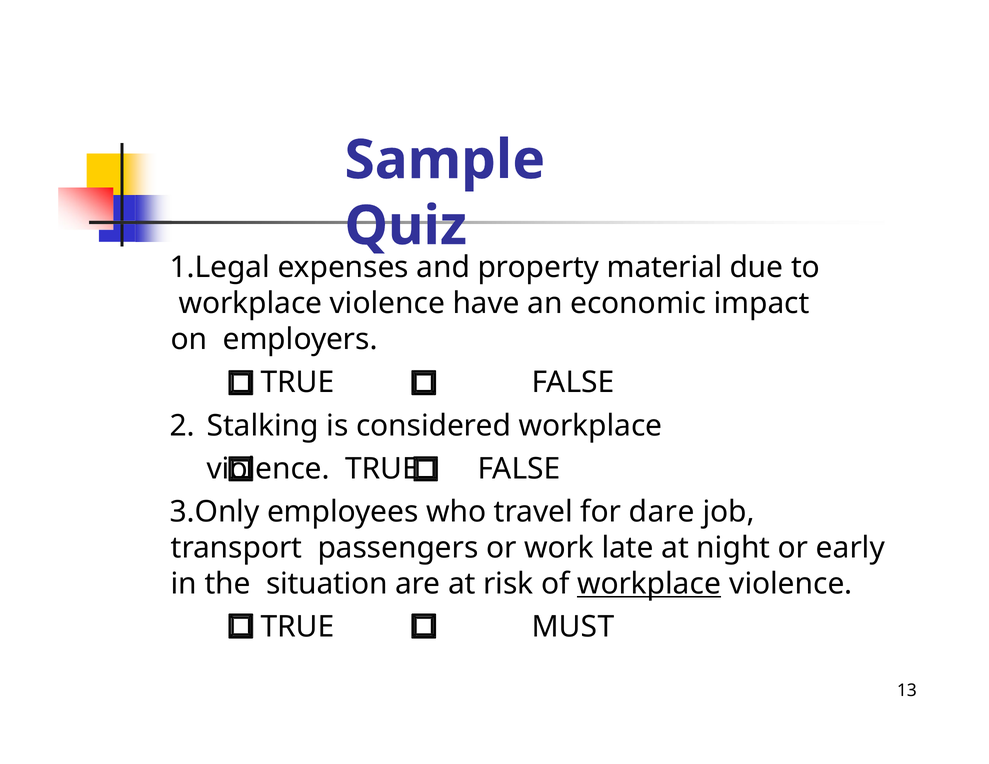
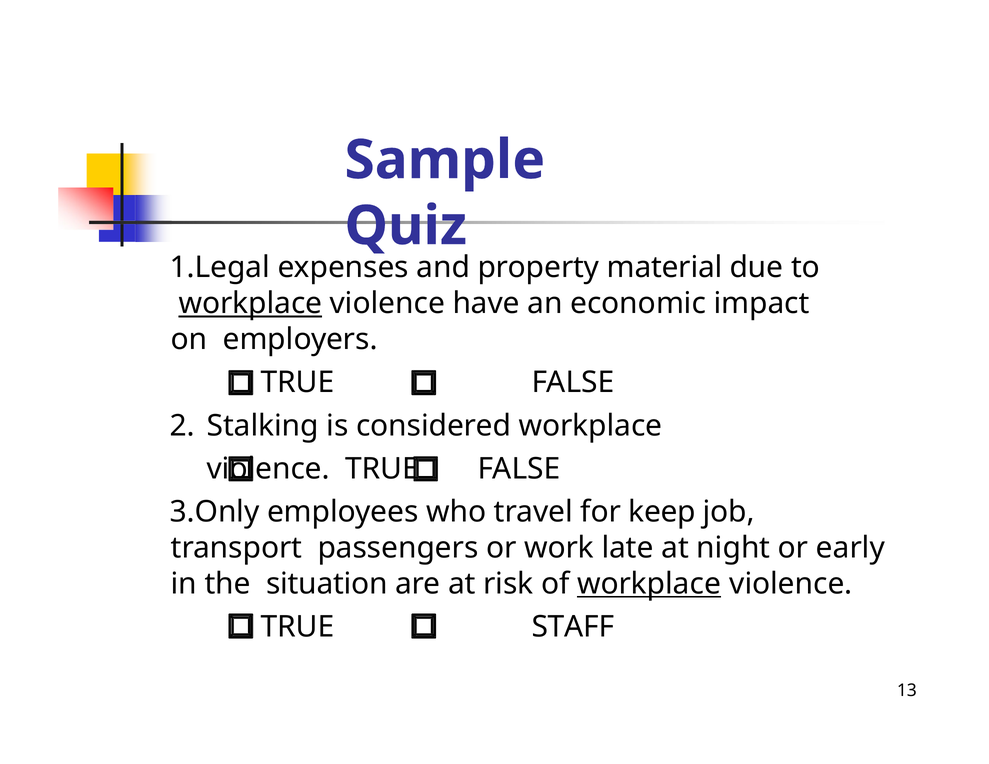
workplace at (250, 304) underline: none -> present
dare: dare -> keep
MUST: MUST -> STAFF
